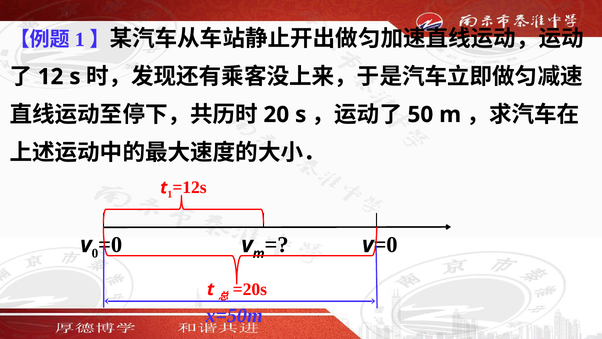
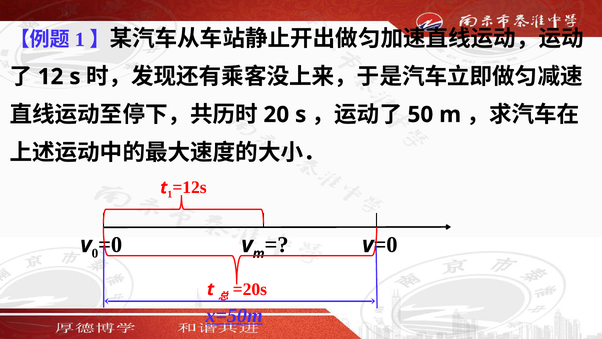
x=50m underline: none -> present
